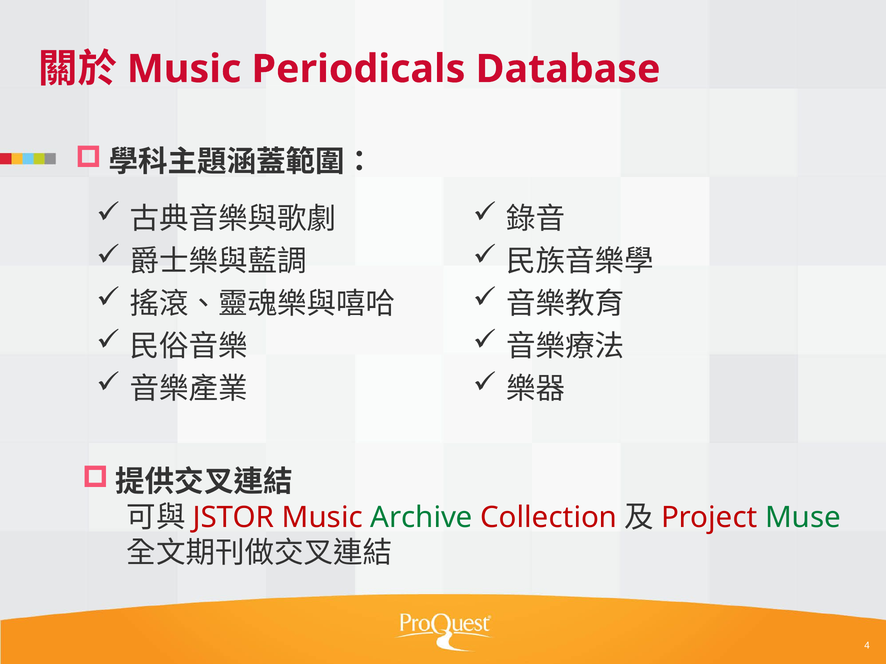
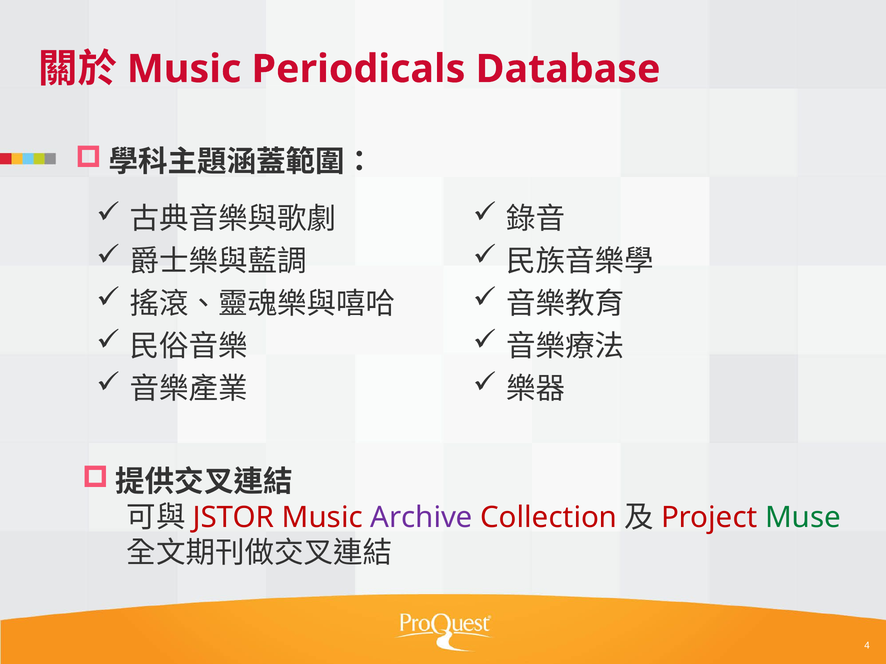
Archive colour: green -> purple
